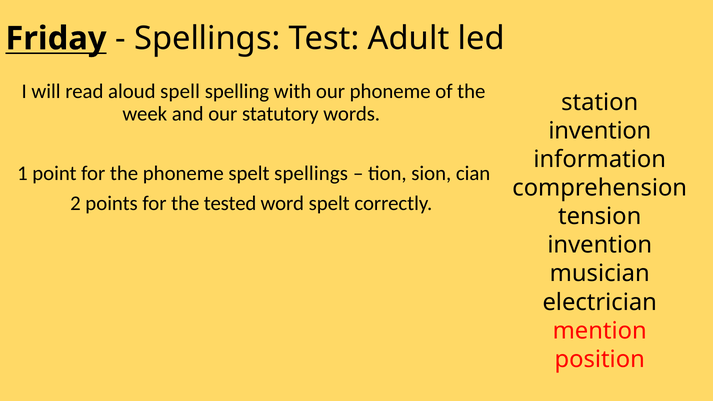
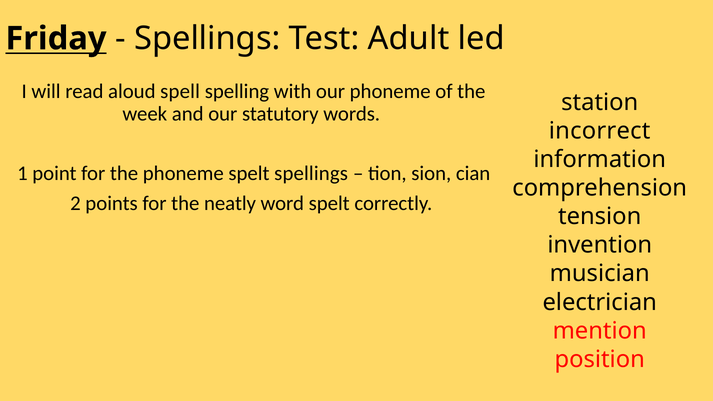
invention at (600, 131): invention -> incorrect
tested: tested -> neatly
